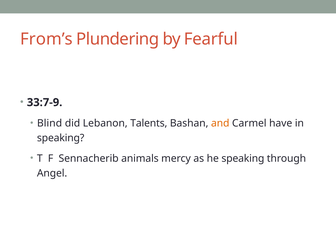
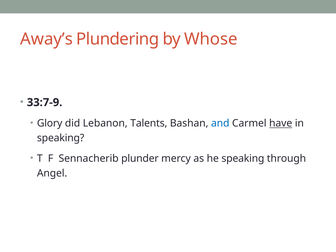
From’s: From’s -> Away’s
Fearful: Fearful -> Whose
Blind: Blind -> Glory
and colour: orange -> blue
have underline: none -> present
animals: animals -> plunder
